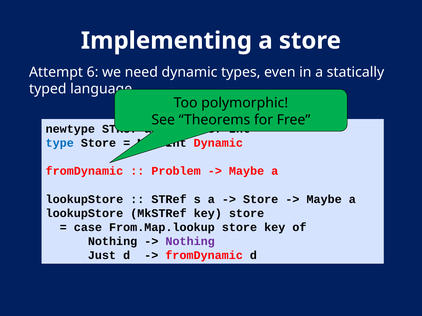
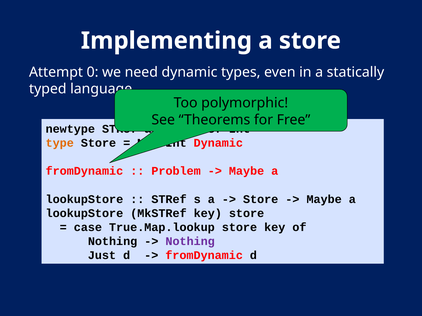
6: 6 -> 0
type colour: blue -> orange
From.Map.lookup: From.Map.lookup -> True.Map.lookup
